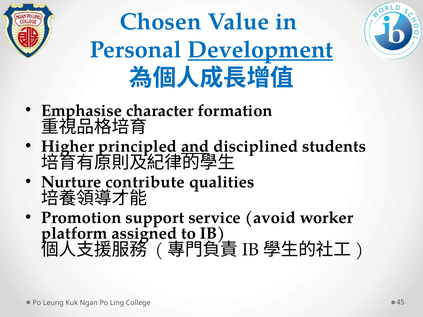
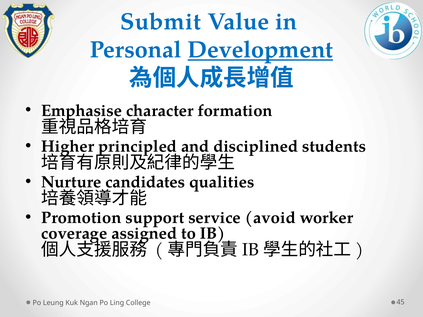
Chosen: Chosen -> Submit
and underline: present -> none
contribute: contribute -> candidates
platform: platform -> coverage
